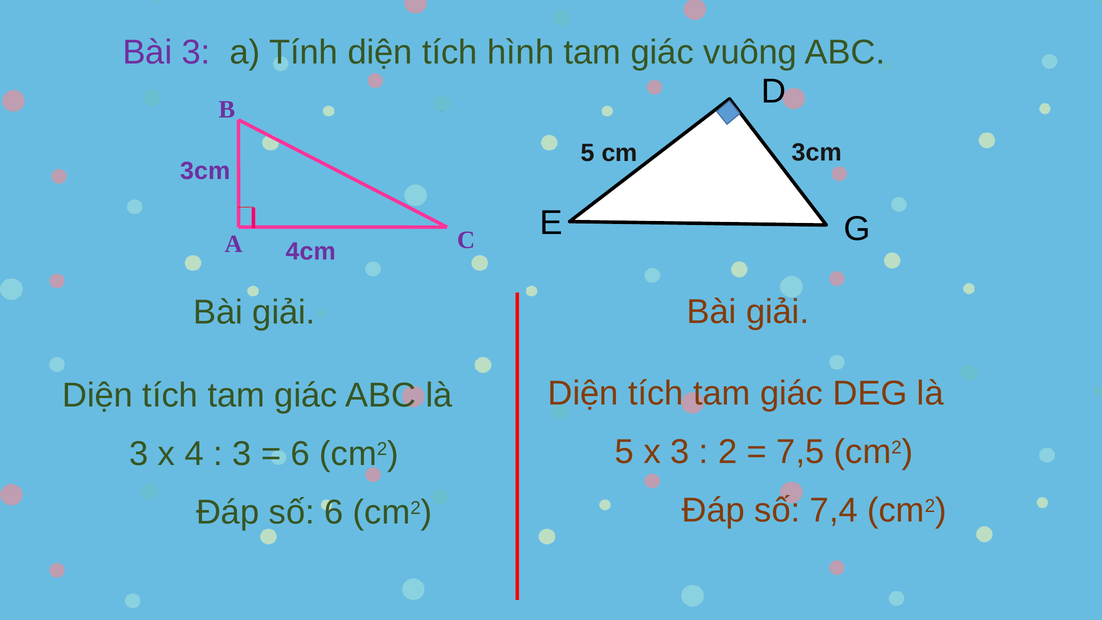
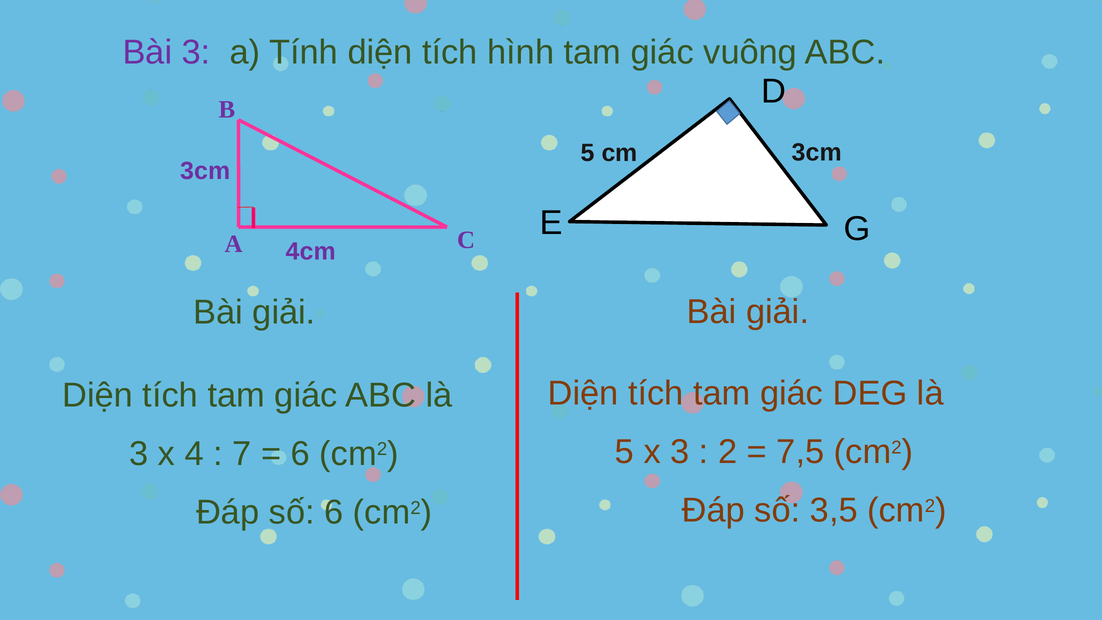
3 at (242, 454): 3 -> 7
7,4: 7,4 -> 3,5
